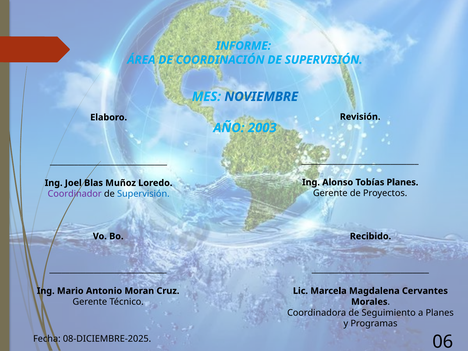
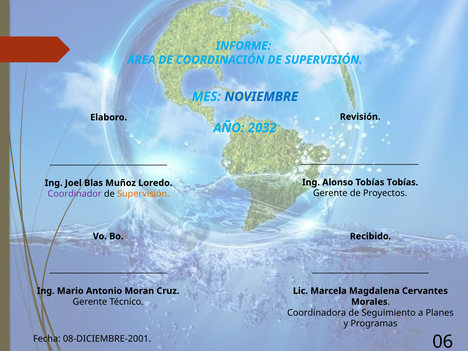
2003: 2003 -> 2032
Tobías Planes: Planes -> Tobías
Supervisión at (143, 194) colour: blue -> orange
08-DICIEMBRE-2025: 08-DICIEMBRE-2025 -> 08-DICIEMBRE-2001
